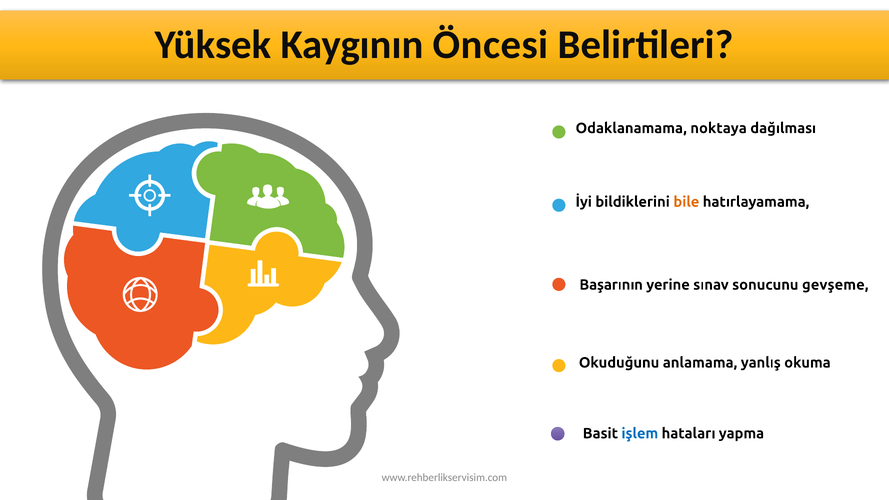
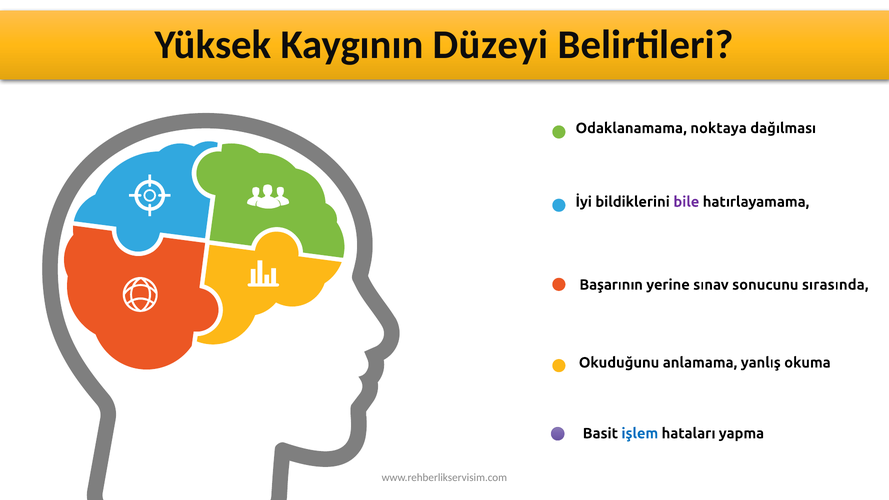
Öncesi: Öncesi -> Düzeyi
bile colour: orange -> purple
gevşeme: gevşeme -> sırasında
